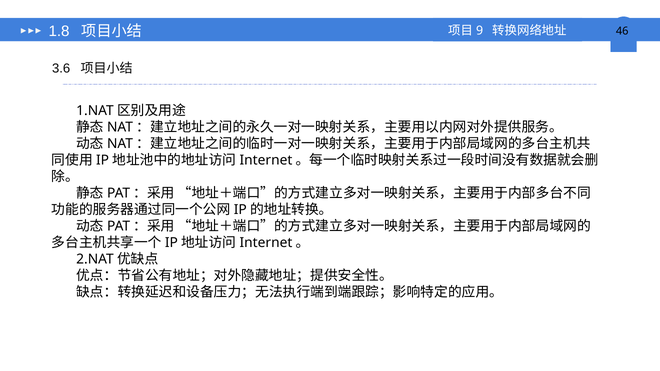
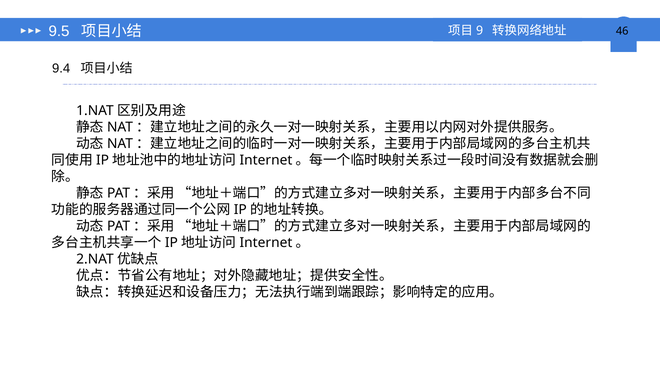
1.8: 1.8 -> 9.5
3.6: 3.6 -> 9.4
